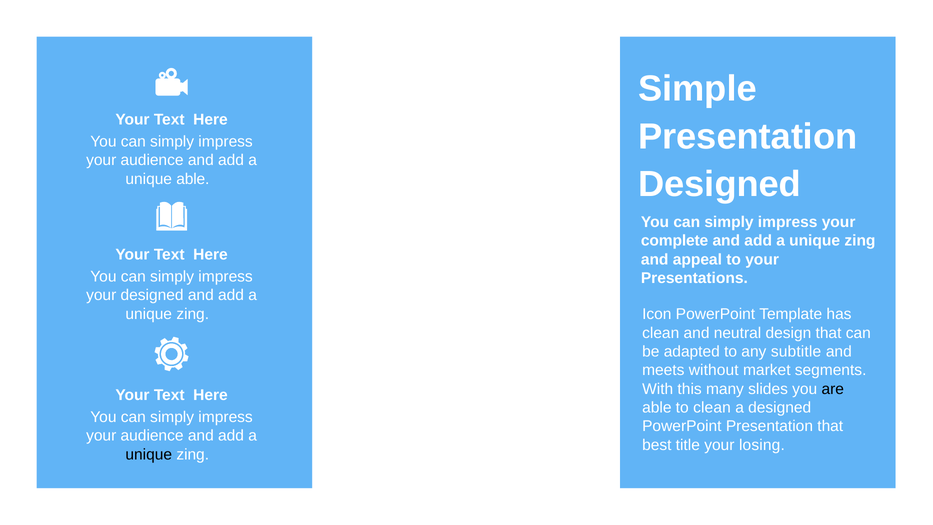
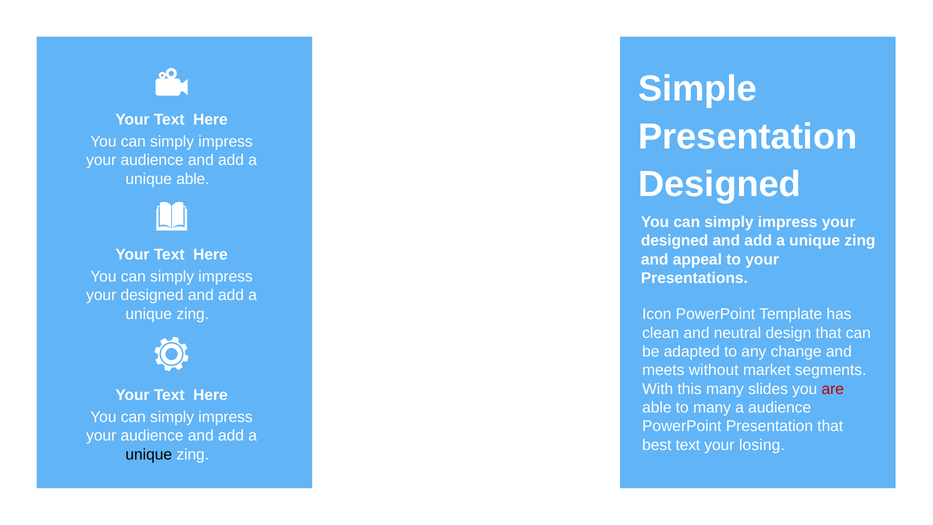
complete at (675, 241): complete -> designed
subtitle: subtitle -> change
are colour: black -> red
to clean: clean -> many
a designed: designed -> audience
best title: title -> text
